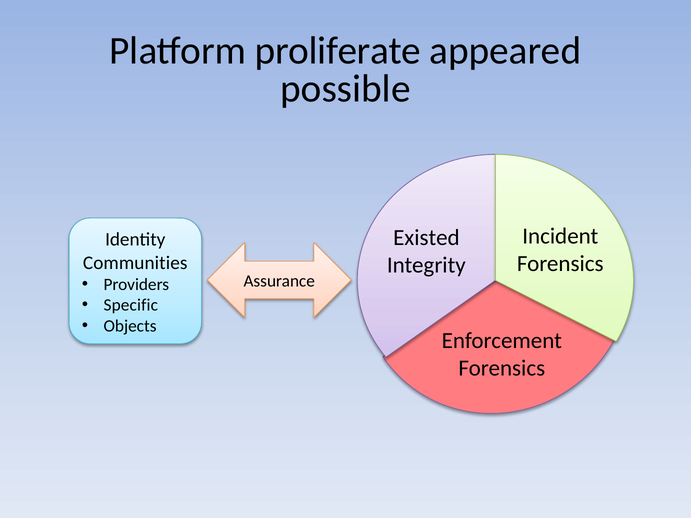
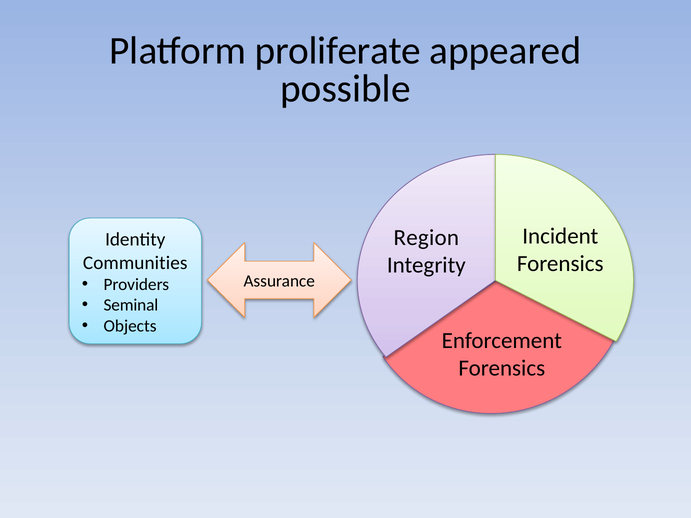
Existed: Existed -> Region
Specific: Specific -> Seminal
